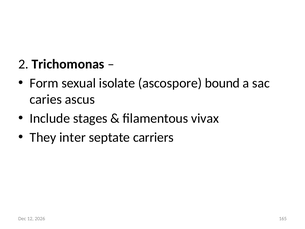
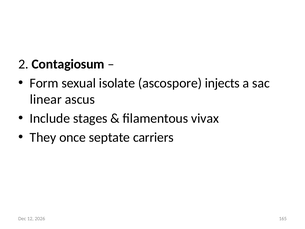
Trichomonas: Trichomonas -> Contagiosum
bound: bound -> injects
caries: caries -> linear
inter: inter -> once
